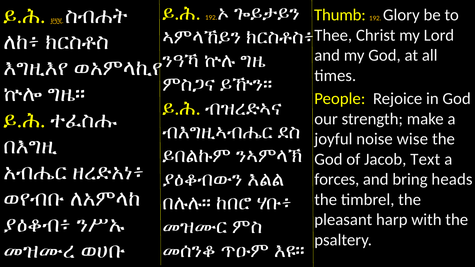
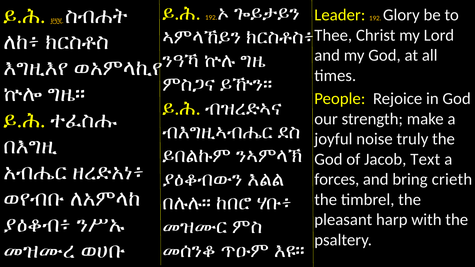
Thumb: Thumb -> Leader
wise: wise -> truly
heads: heads -> crieth
